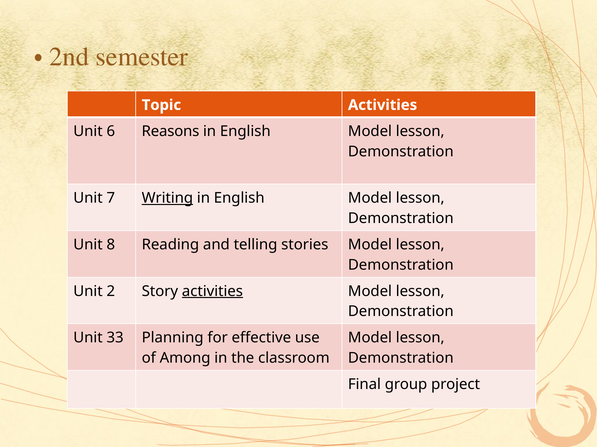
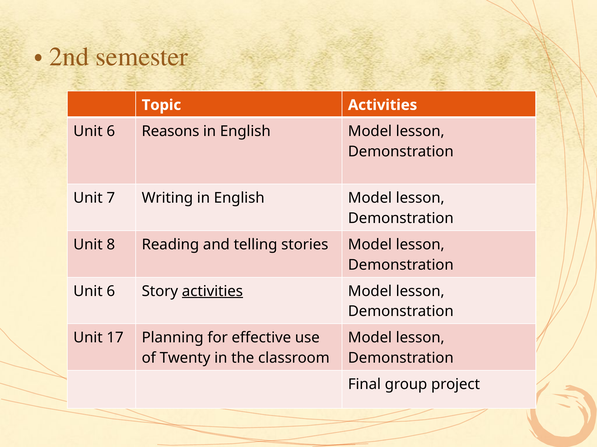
Writing underline: present -> none
2 at (111, 292): 2 -> 6
33: 33 -> 17
Among: Among -> Twenty
